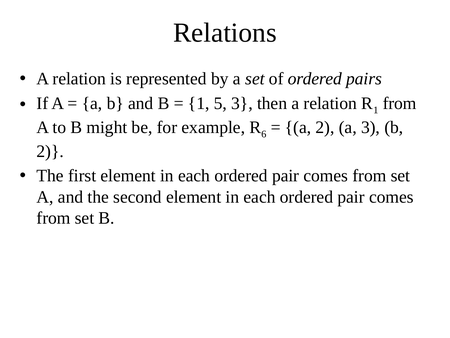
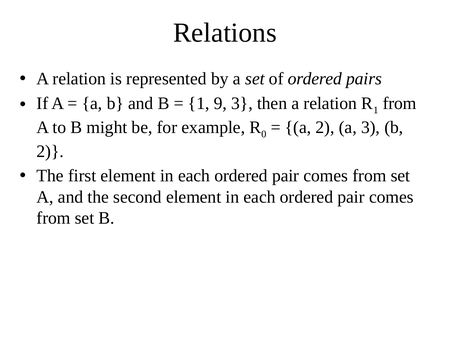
5: 5 -> 9
6: 6 -> 0
